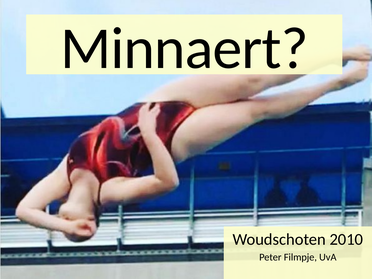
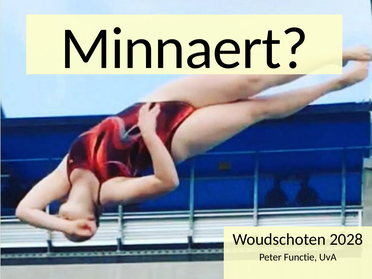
2010: 2010 -> 2028
Filmpje: Filmpje -> Functie
